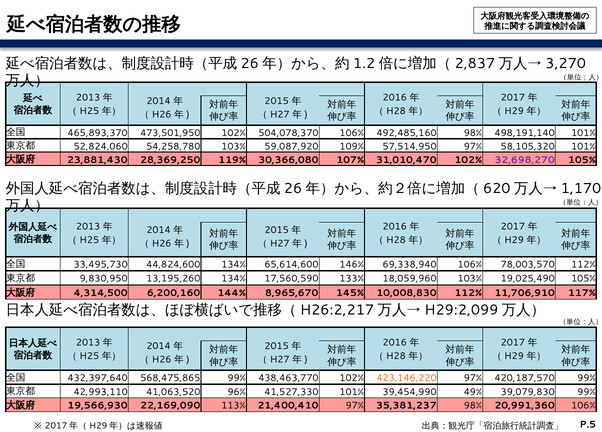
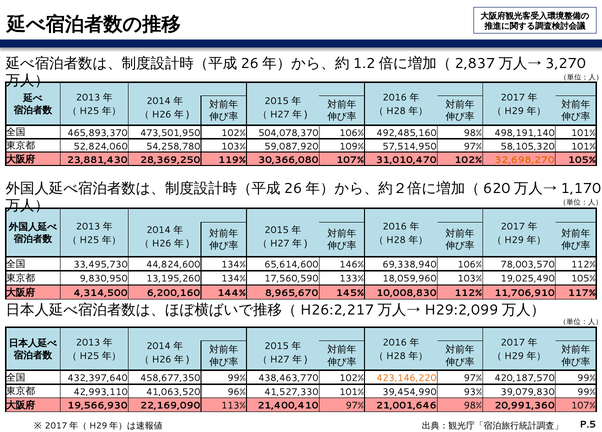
32,698,270 colour: purple -> orange
568,475,865: 568,475,865 -> 458,677,350
49%: 49% -> 93%
35,381,237: 35,381,237 -> 21,001,646
20,991,360 106%: 106% -> 107%
